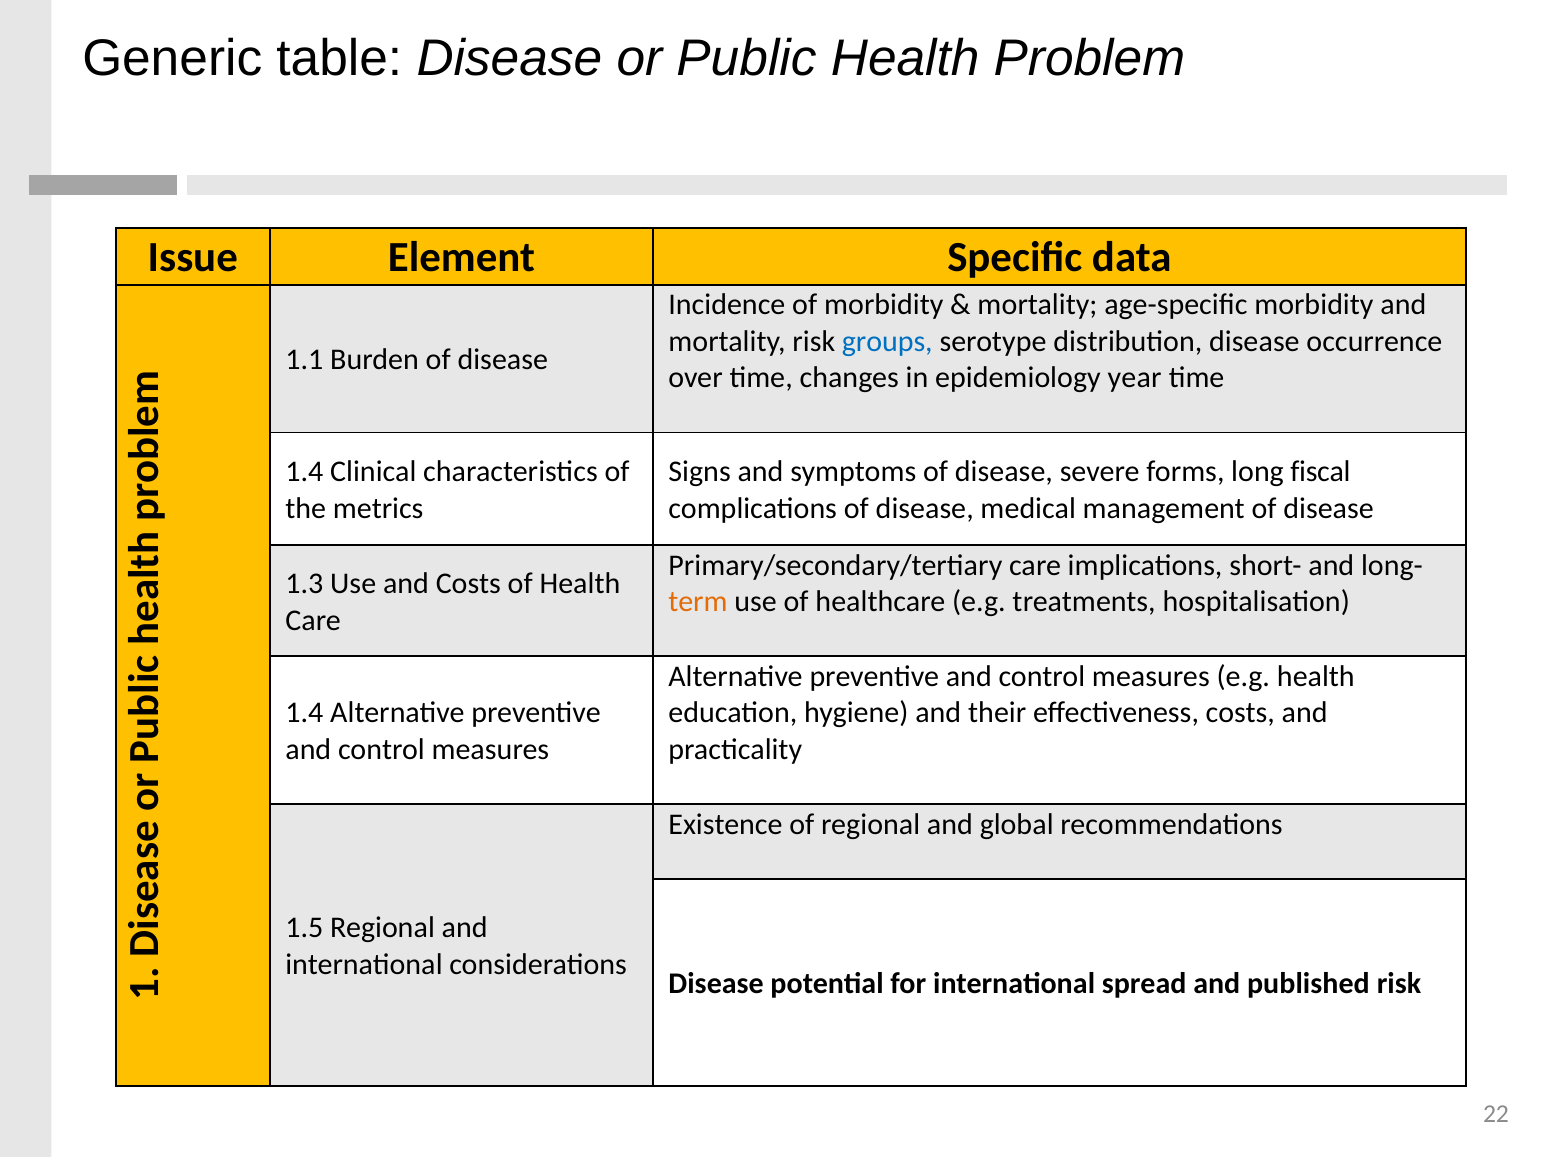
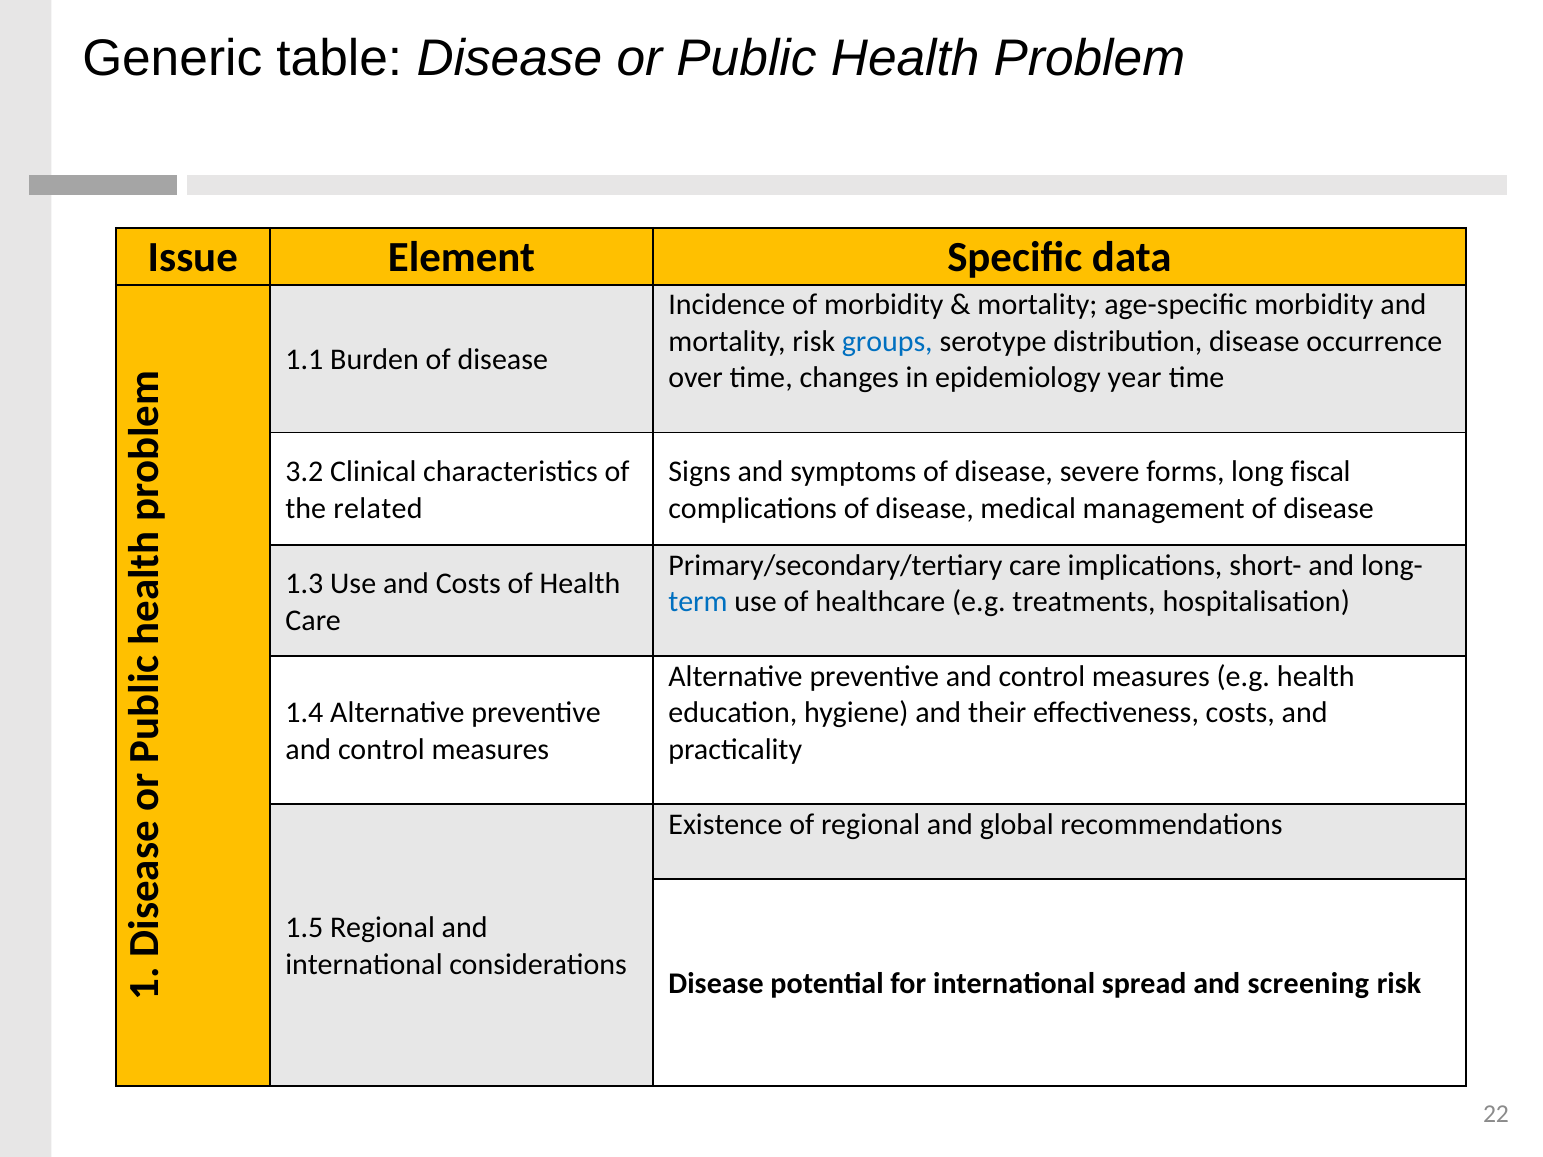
1.4 at (304, 472): 1.4 -> 3.2
metrics: metrics -> related
term colour: orange -> blue
published: published -> screening
